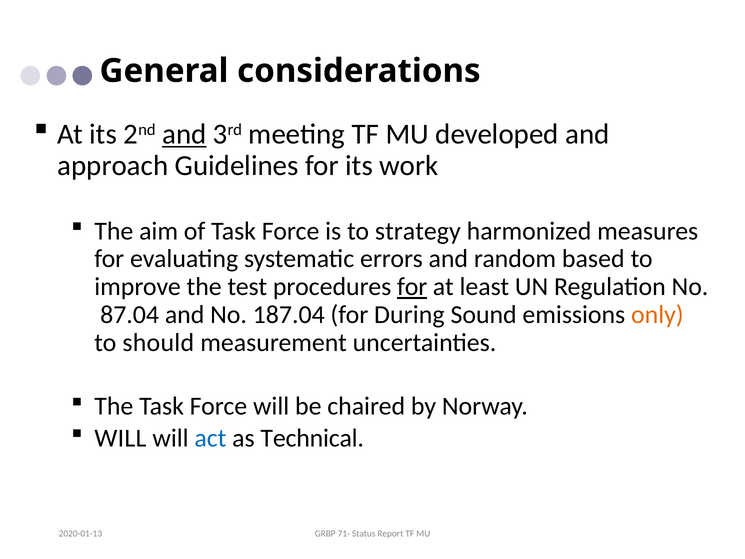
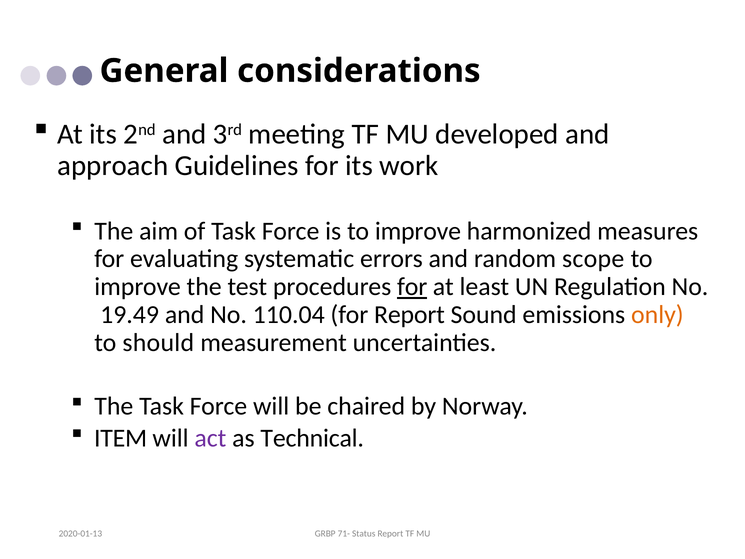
and at (184, 134) underline: present -> none
is to strategy: strategy -> improve
based: based -> scope
87.04: 87.04 -> 19.49
187.04: 187.04 -> 110.04
for During: During -> Report
WILL at (120, 438): WILL -> ITEM
act colour: blue -> purple
